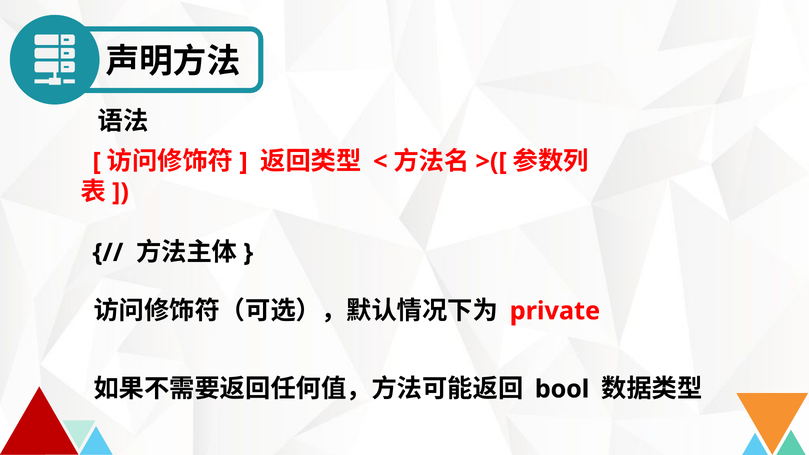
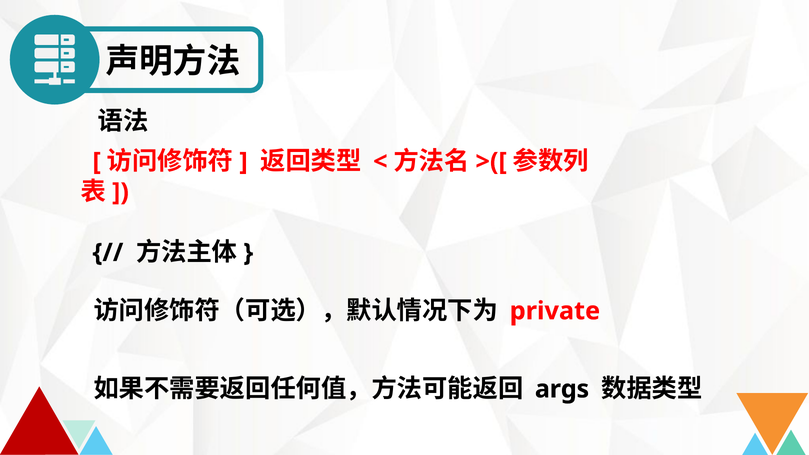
bool: bool -> args
